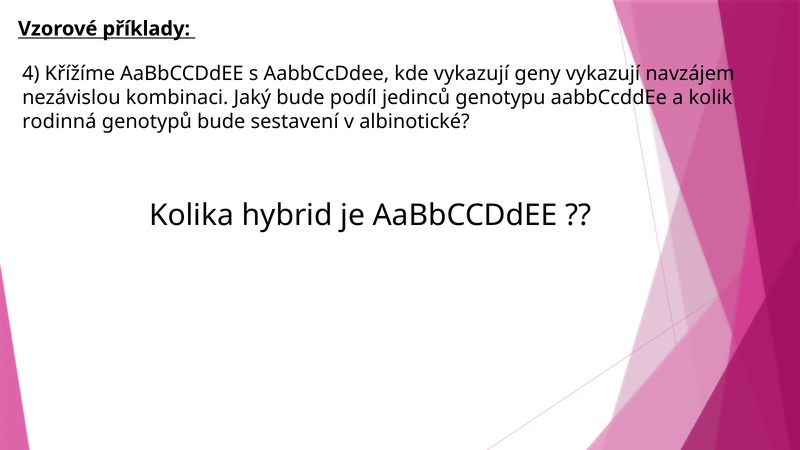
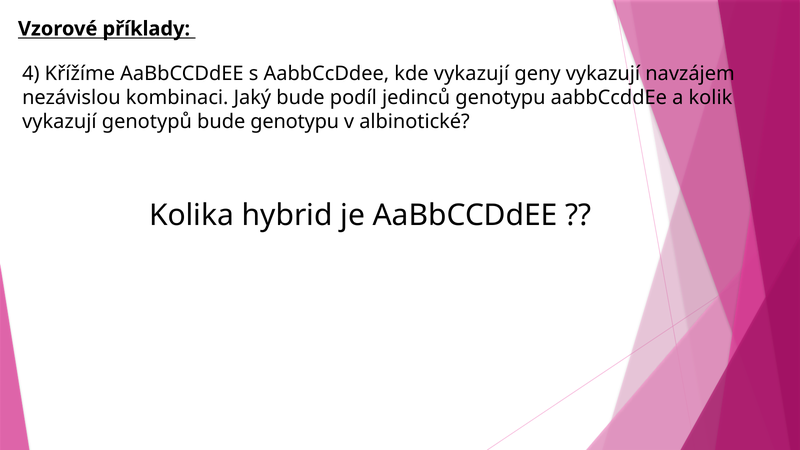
rodinná at (59, 122): rodinná -> vykazují
bude sestavení: sestavení -> genotypu
